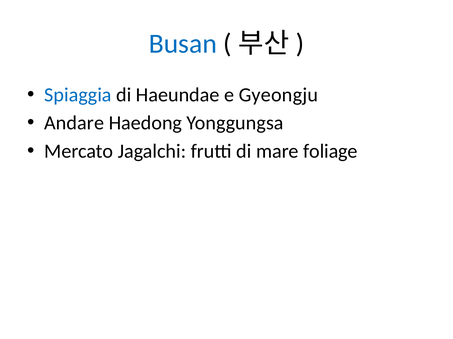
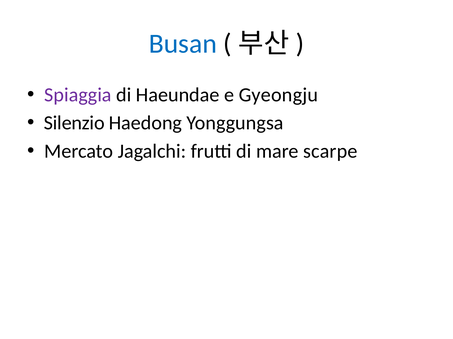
Spiaggia colour: blue -> purple
Andare: Andare -> Silenzio
foliage: foliage -> scarpe
